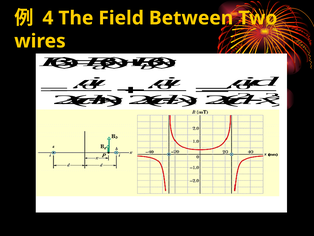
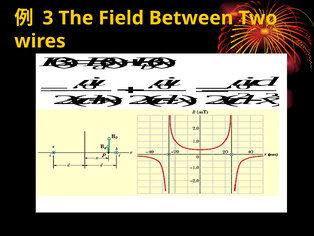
4: 4 -> 3
